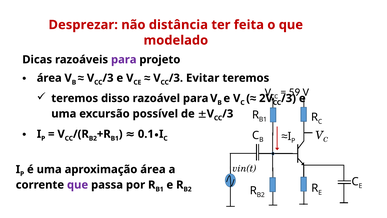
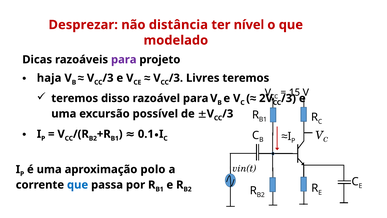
feita: feita -> nível
Evitar: Evitar -> Livres
área at (49, 78): área -> haja
59: 59 -> 15
aproximação área: área -> polo
que at (78, 185) colour: purple -> blue
